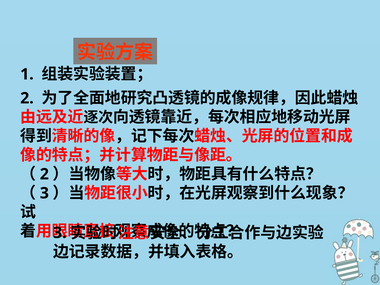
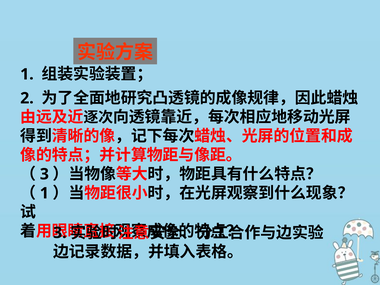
2 at (44, 174): 2 -> 3
3 at (44, 193): 3 -> 1
